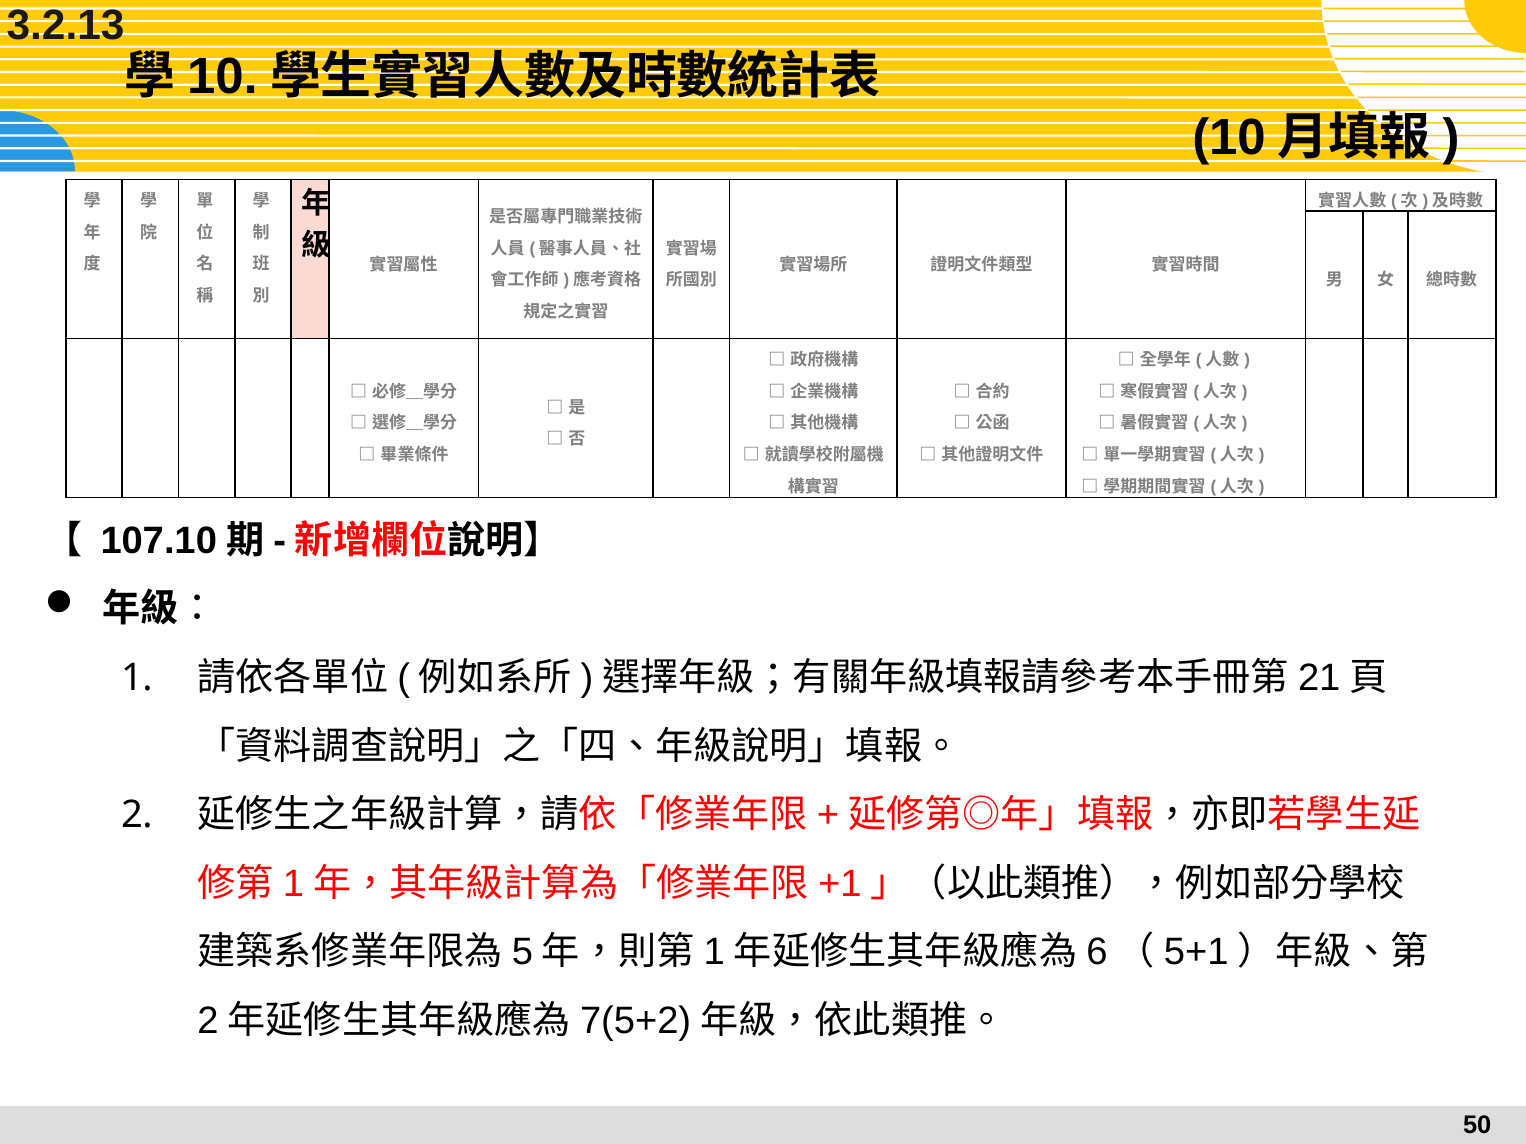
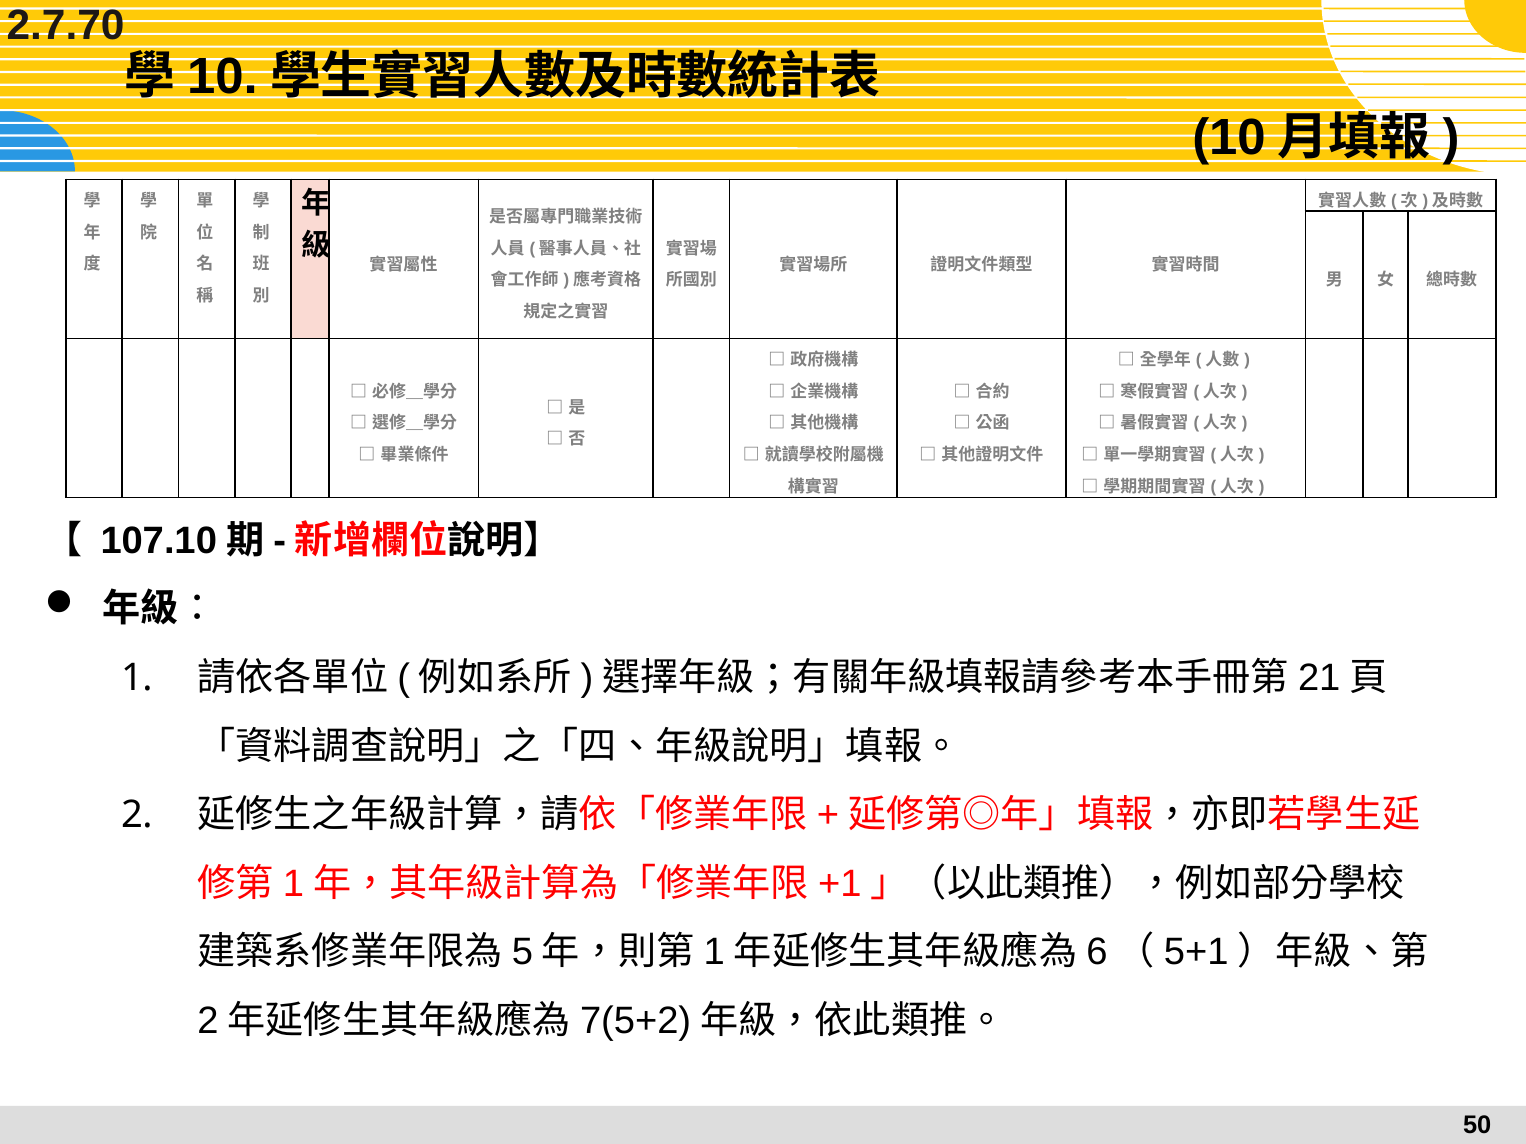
3.2.13: 3.2.13 -> 2.7.70
